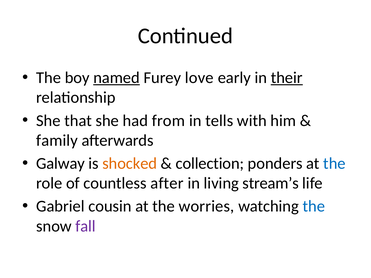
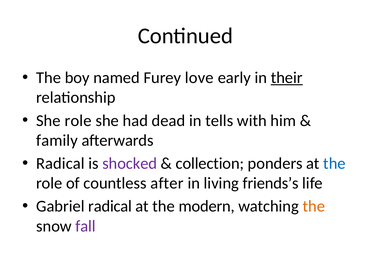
named underline: present -> none
She that: that -> role
from: from -> dead
Galway at (60, 164): Galway -> Radical
shocked colour: orange -> purple
stream’s: stream’s -> friends’s
Gabriel cousin: cousin -> radical
worries: worries -> modern
the at (314, 206) colour: blue -> orange
